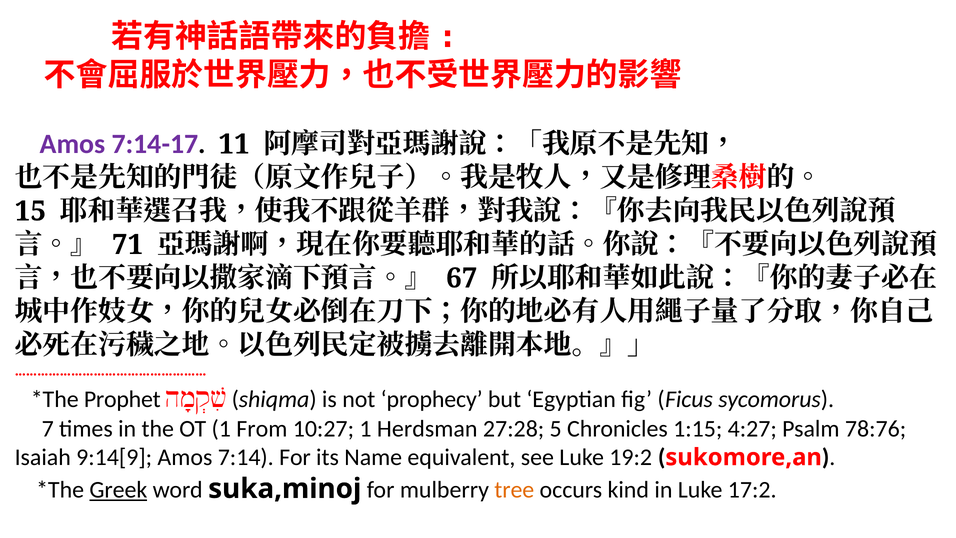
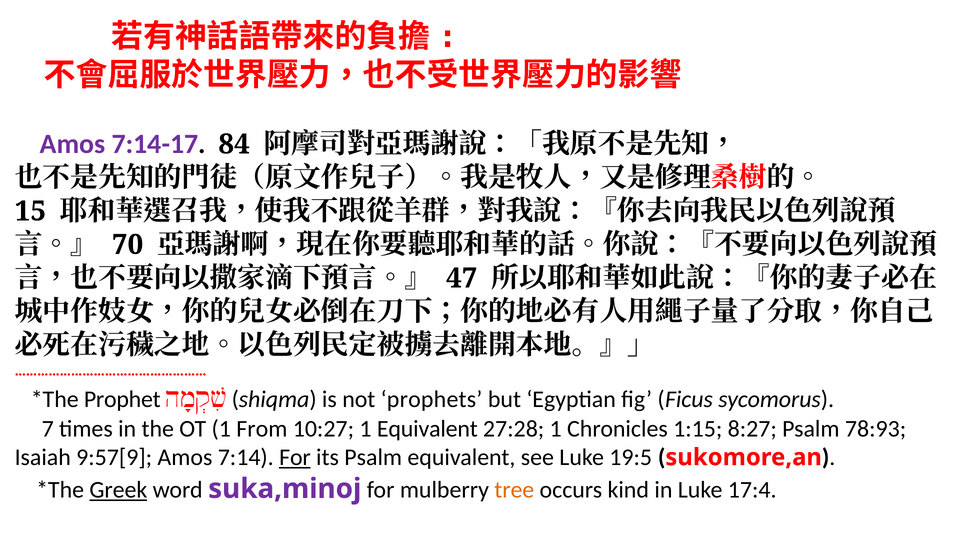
11: 11 -> 84
71: 71 -> 70
67: 67 -> 47
prophecy: prophecy -> prophets
1 Herdsman: Herdsman -> Equivalent
27:28 5: 5 -> 1
4:27: 4:27 -> 8:27
78:76: 78:76 -> 78:93
9:14[9: 9:14[9 -> 9:57[9
For at (295, 457) underline: none -> present
its Name: Name -> Psalm
19:2: 19:2 -> 19:5
suka,minoj colour: black -> purple
17:2: 17:2 -> 17:4
